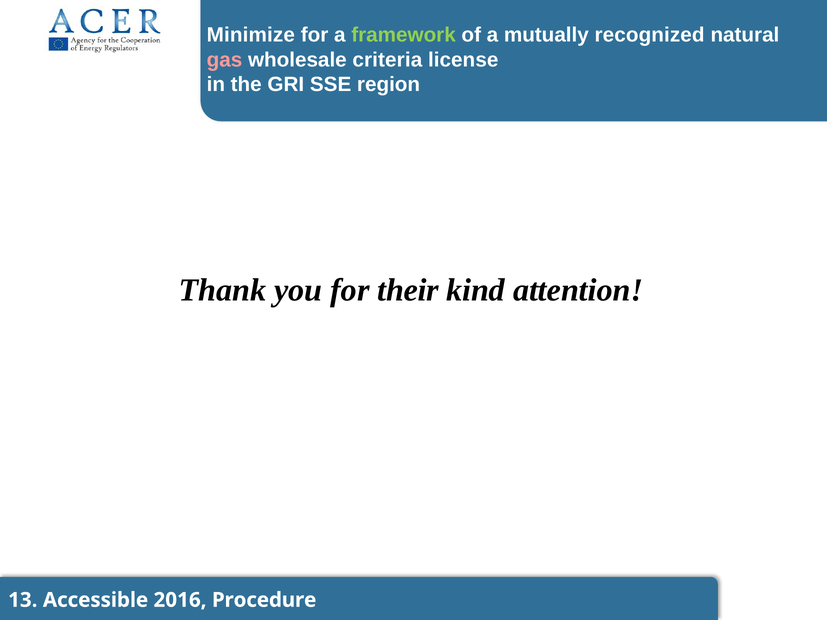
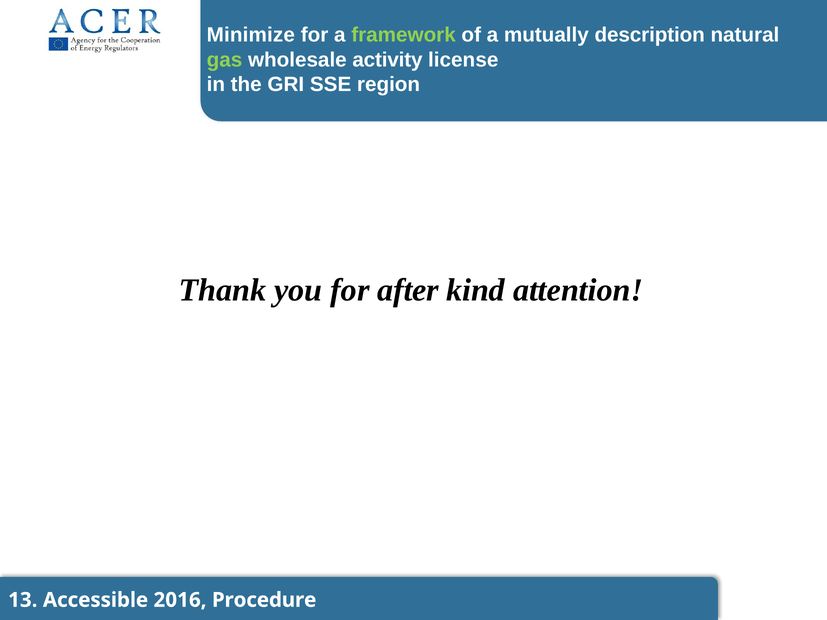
recognized: recognized -> description
gas colour: pink -> light green
criteria: criteria -> activity
their: their -> after
